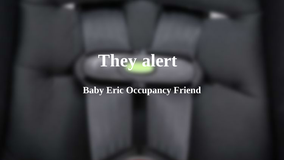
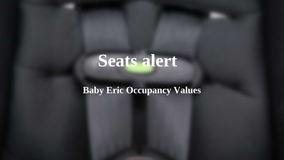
They: They -> Seats
Friend: Friend -> Values
